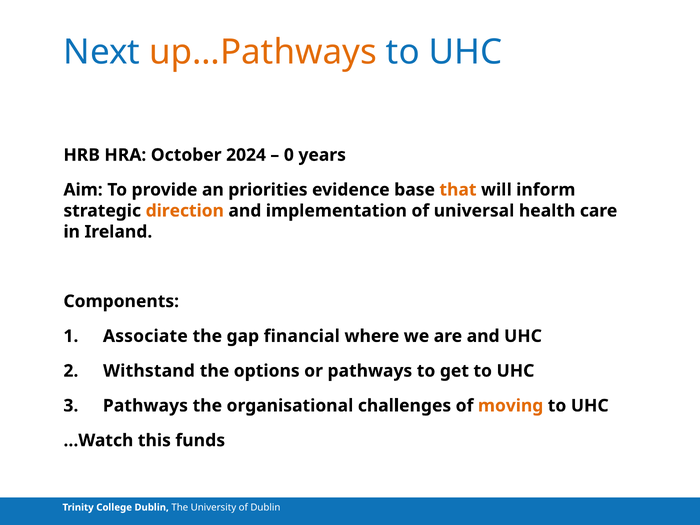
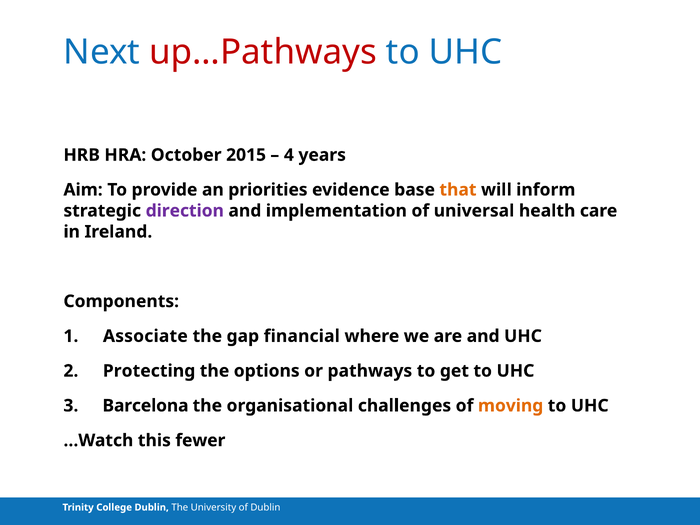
up…Pathways colour: orange -> red
2024: 2024 -> 2015
0: 0 -> 4
direction colour: orange -> purple
Withstand: Withstand -> Protecting
3 Pathways: Pathways -> Barcelona
funds: funds -> fewer
